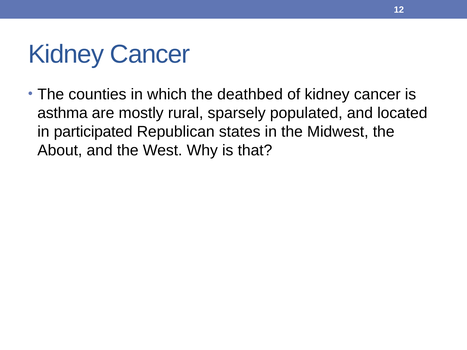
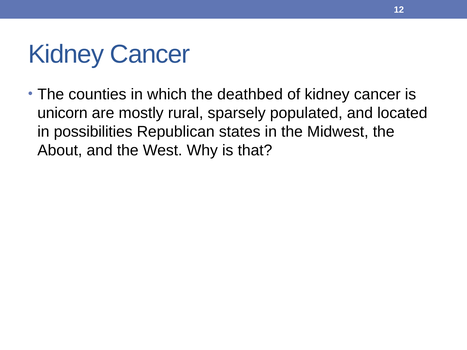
asthma: asthma -> unicorn
participated: participated -> possibilities
